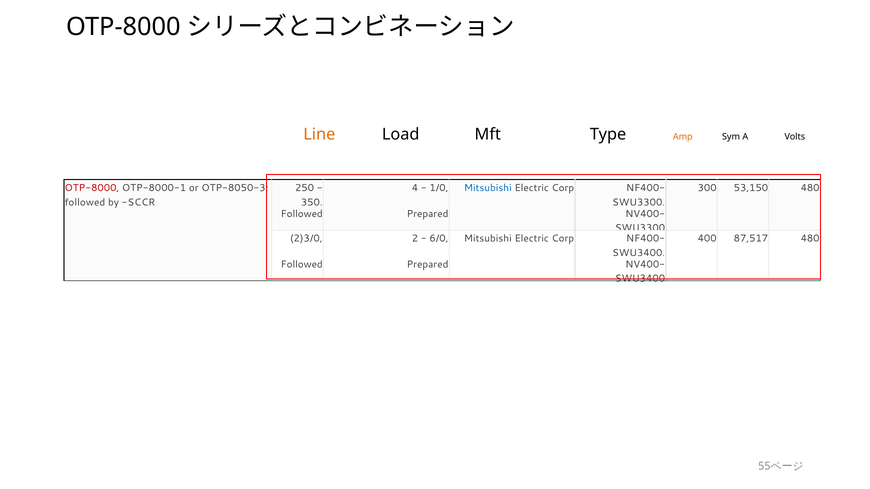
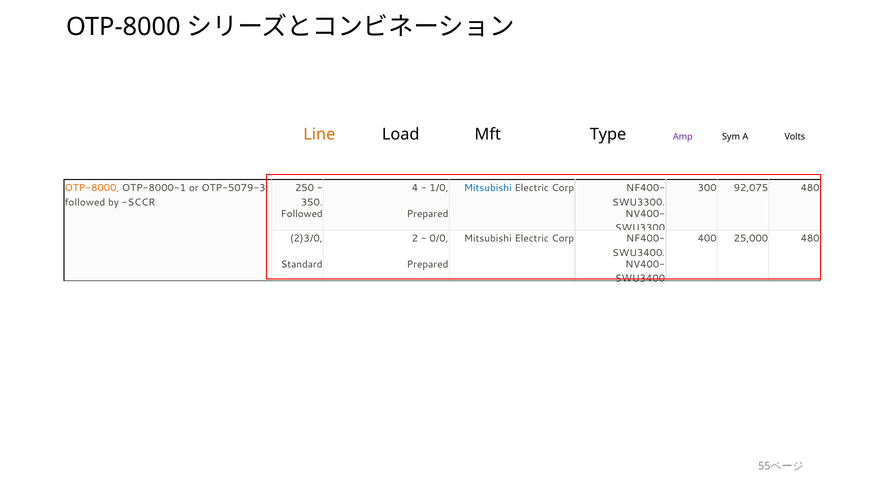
Amp colour: orange -> purple
OTP-8000 at (92, 188) colour: red -> orange
OTP-8050-3: OTP-8050-3 -> OTP-5079-3
53,150: 53,150 -> 92,075
6/0: 6/0 -> 0/0
87,517: 87,517 -> 25,000
Followed at (302, 265): Followed -> Standard
